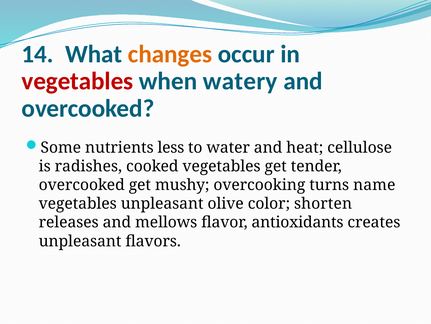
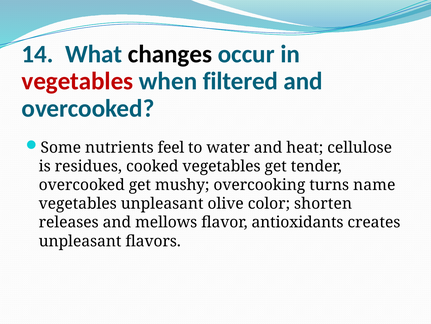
changes colour: orange -> black
watery: watery -> filtered
less: less -> feel
radishes: radishes -> residues
